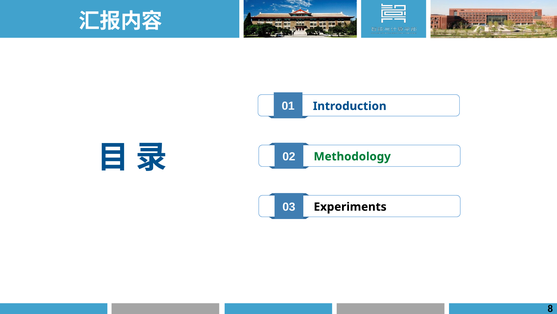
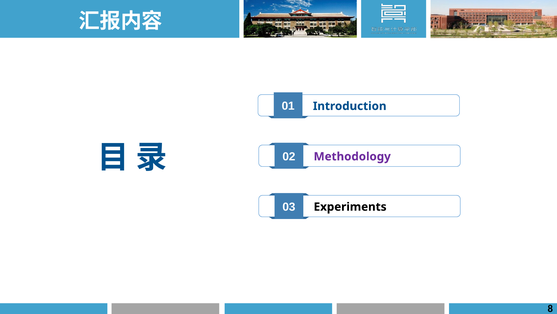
Methodology colour: green -> purple
